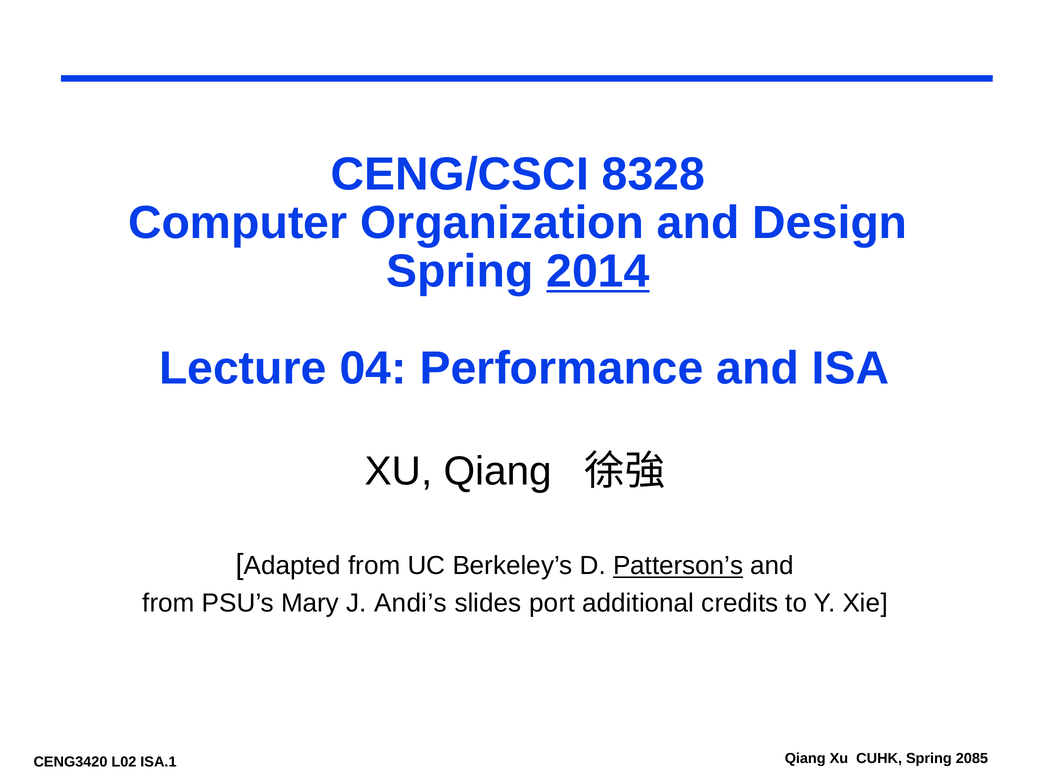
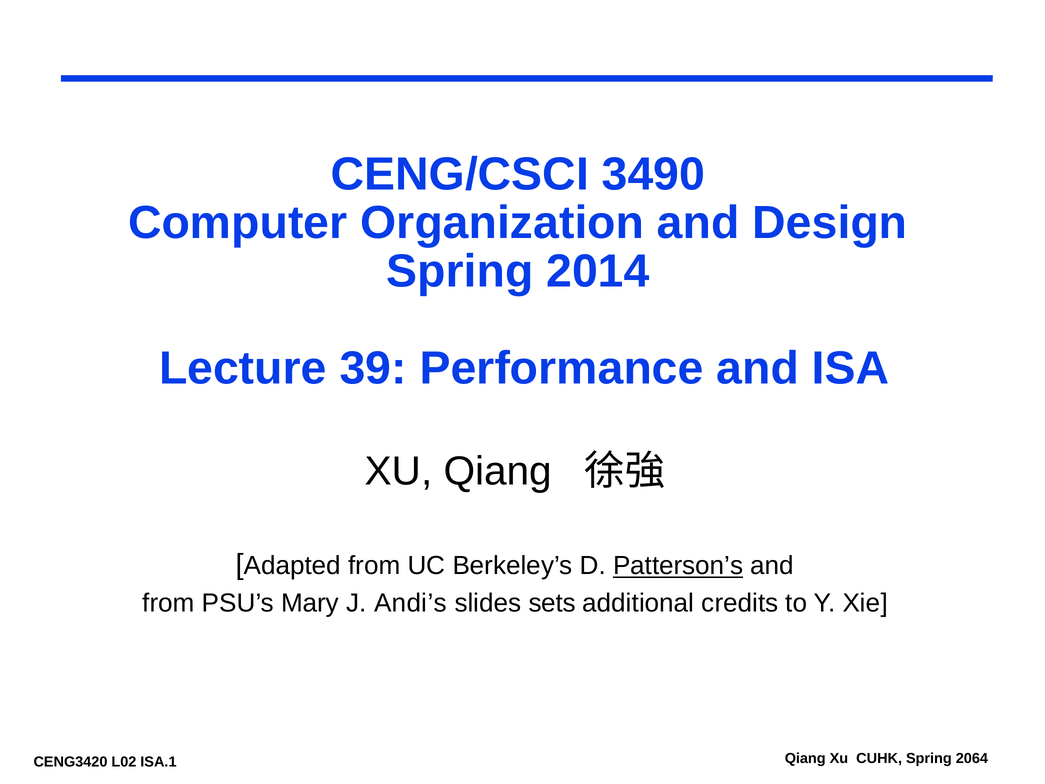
8328: 8328 -> 3490
2014 underline: present -> none
04: 04 -> 39
port: port -> sets
2085: 2085 -> 2064
